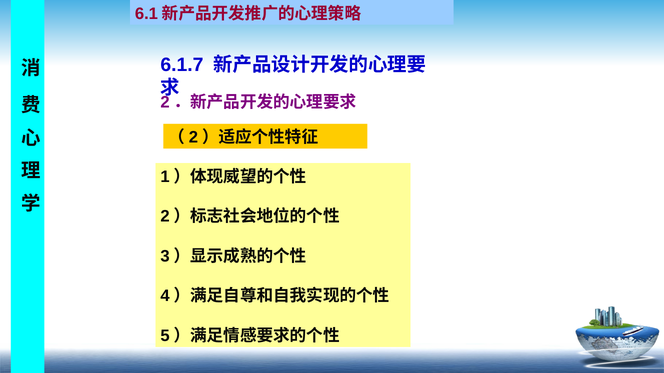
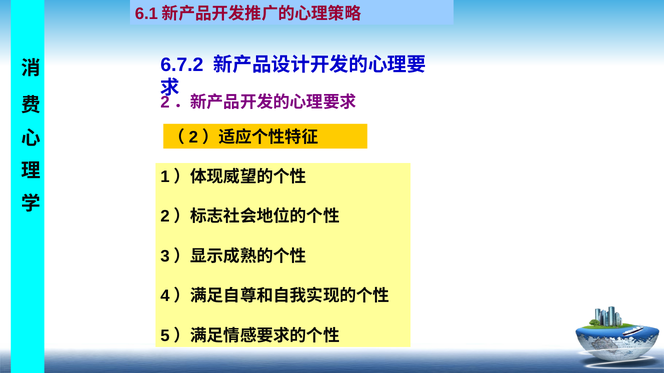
6.1.7: 6.1.7 -> 6.7.2
